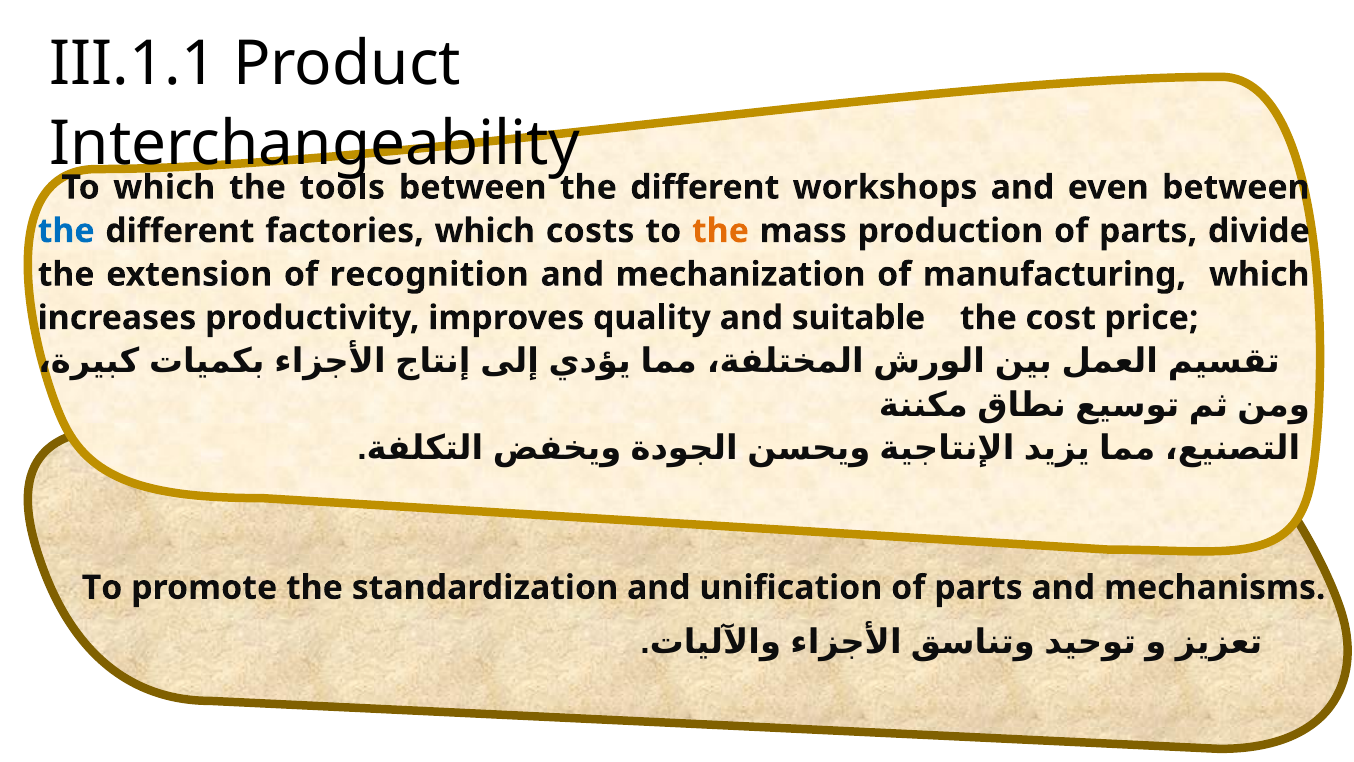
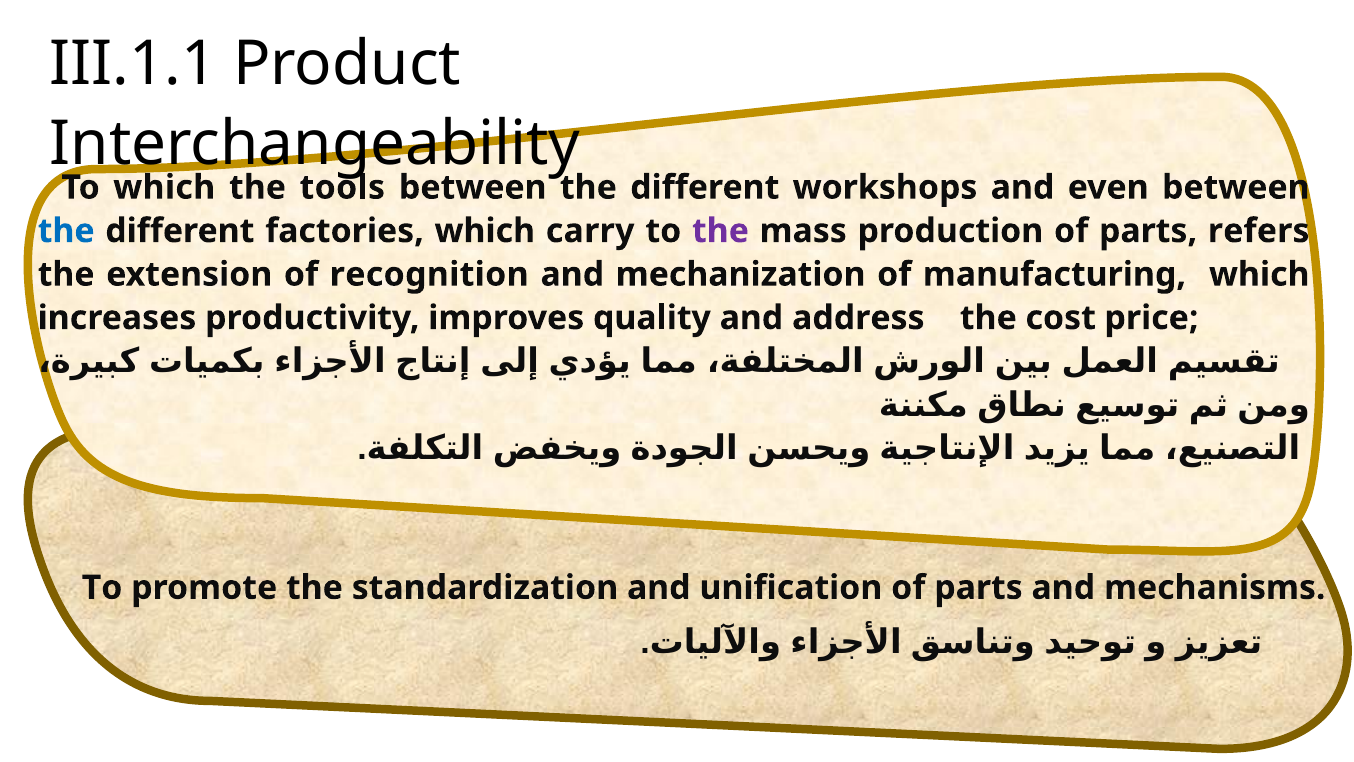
costs: costs -> carry
the at (720, 231) colour: orange -> purple
divide: divide -> refers
suitable: suitable -> address
